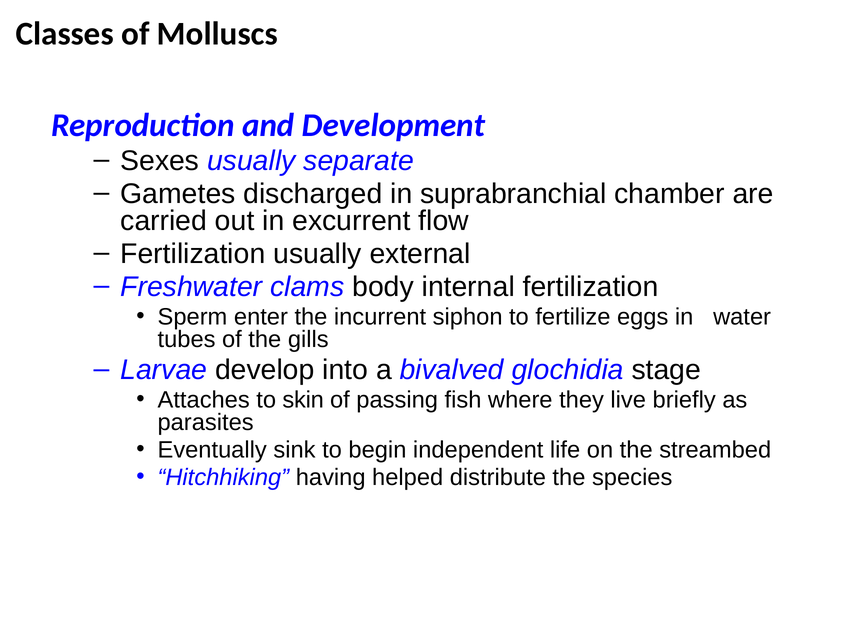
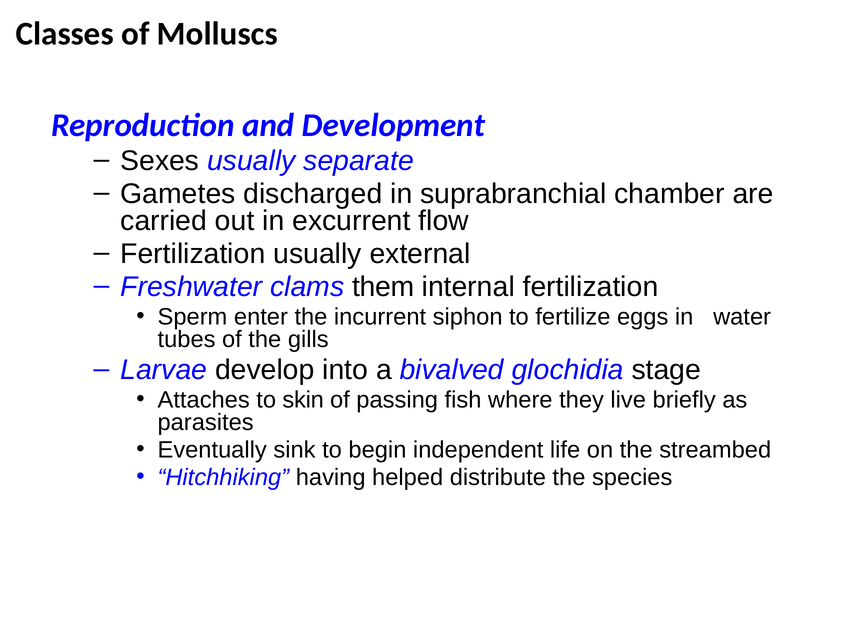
body: body -> them
